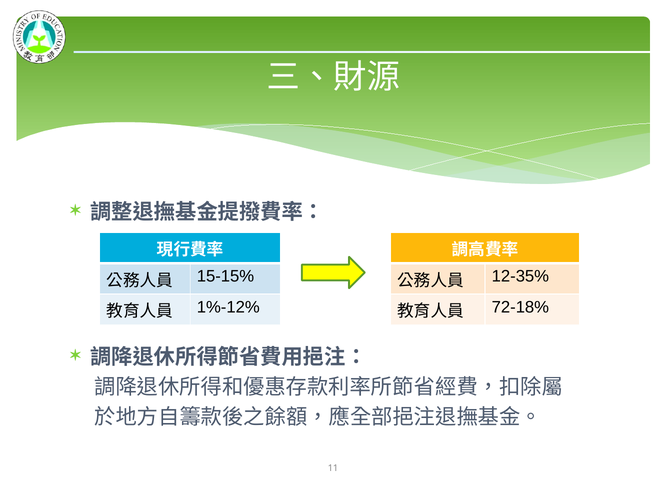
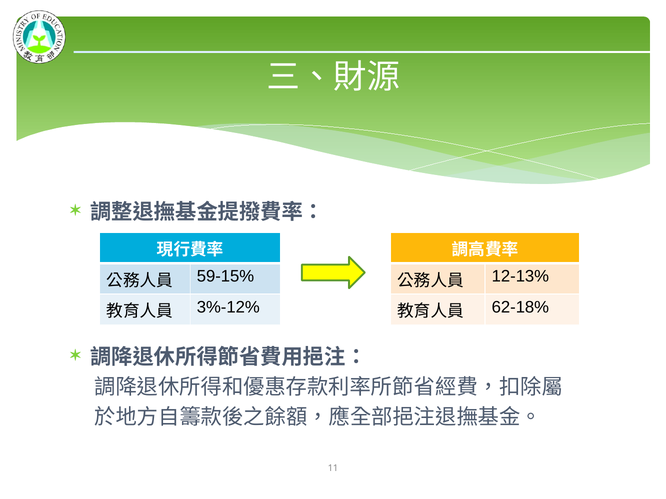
15-15%: 15-15% -> 59-15%
12-35%: 12-35% -> 12-13%
1%-12%: 1%-12% -> 3%-12%
72-18%: 72-18% -> 62-18%
